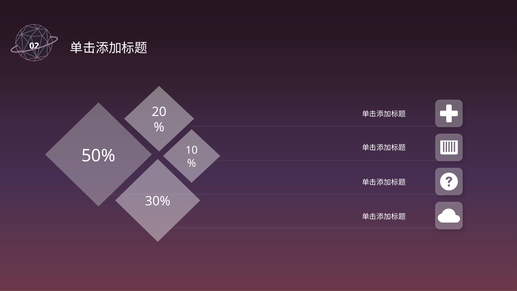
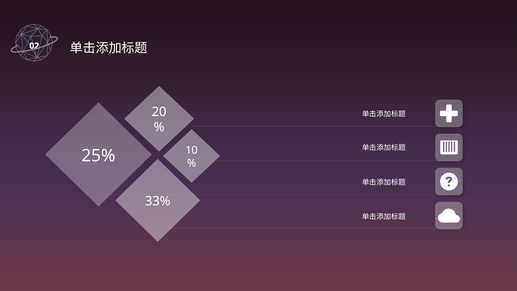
50%: 50% -> 25%
30%: 30% -> 33%
